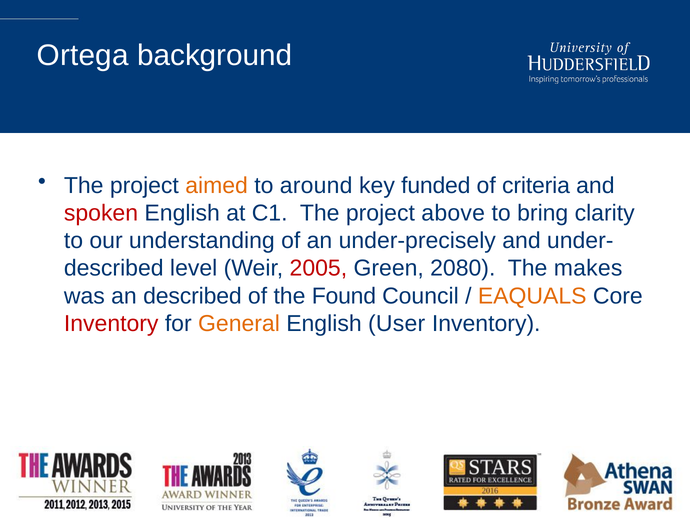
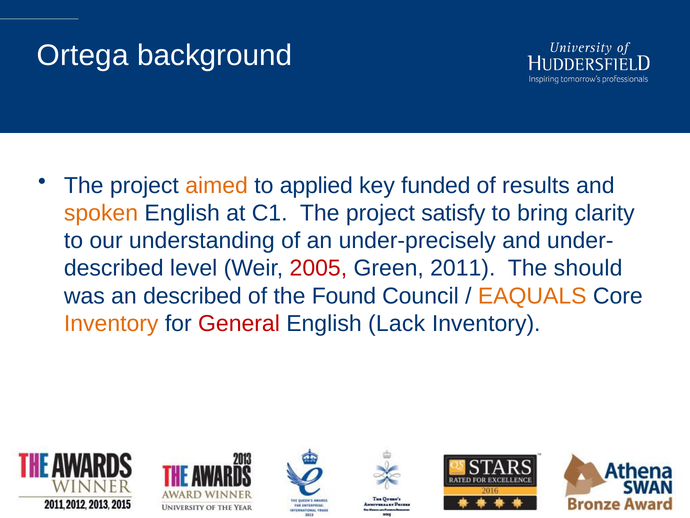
around: around -> applied
criteria: criteria -> results
spoken colour: red -> orange
above: above -> satisfy
2080: 2080 -> 2011
makes: makes -> should
Inventory at (111, 323) colour: red -> orange
General colour: orange -> red
User: User -> Lack
